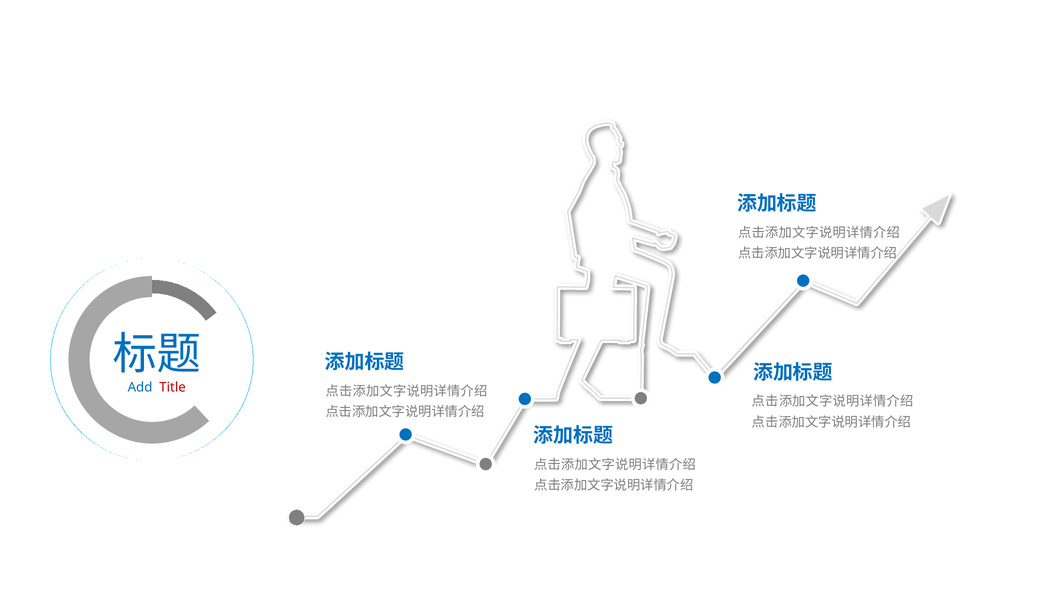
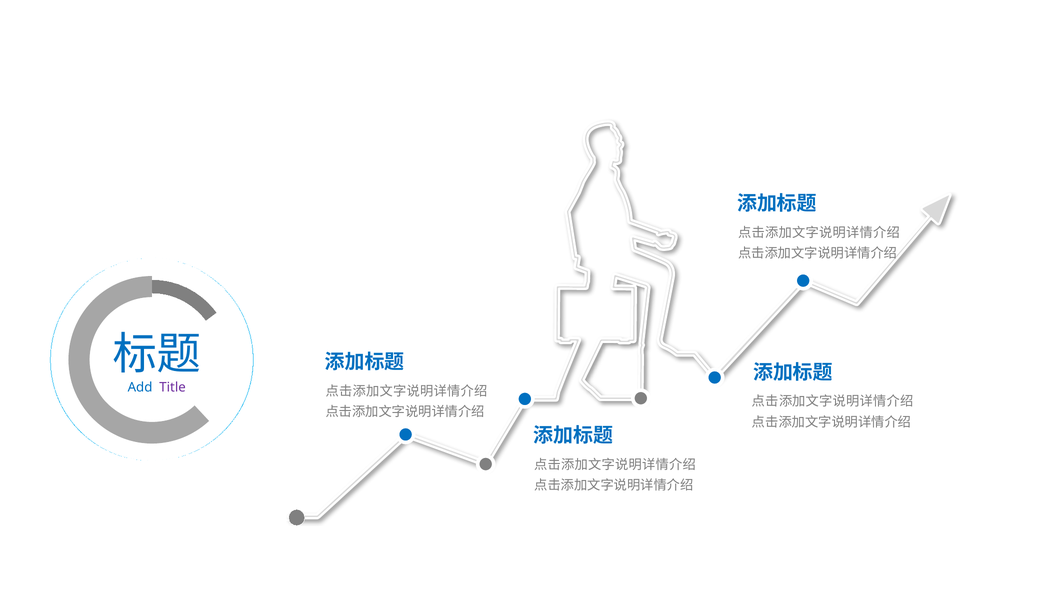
Title colour: red -> purple
